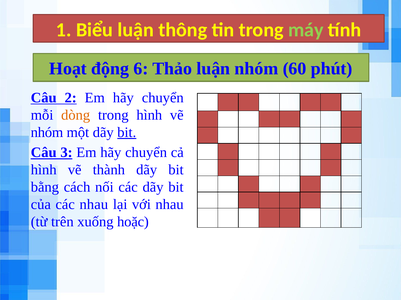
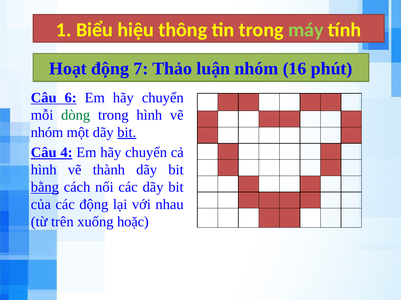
Biểu luận: luận -> hiệu
6: 6 -> 7
60: 60 -> 16
2: 2 -> 6
dòng colour: orange -> green
3: 3 -> 4
bằng underline: none -> present
các nhau: nhau -> động
